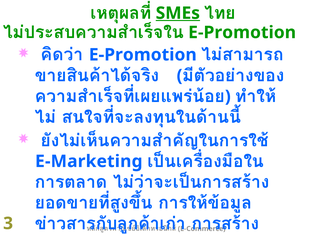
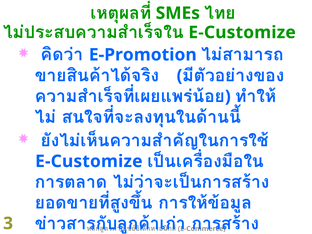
SMEs underline: present -> none
E-Promotion at (242, 32): E-Promotion -> E-Customize
E-Marketing at (89, 161): E-Marketing -> E-Customize
